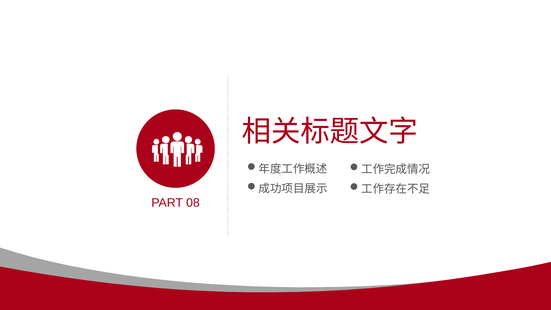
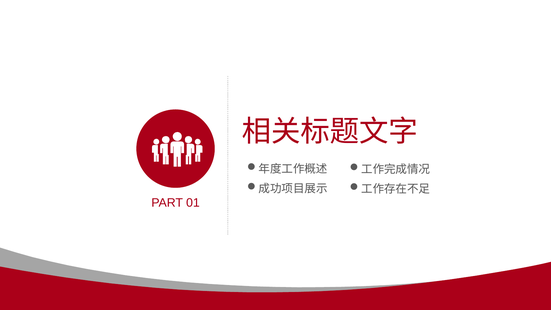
08: 08 -> 01
